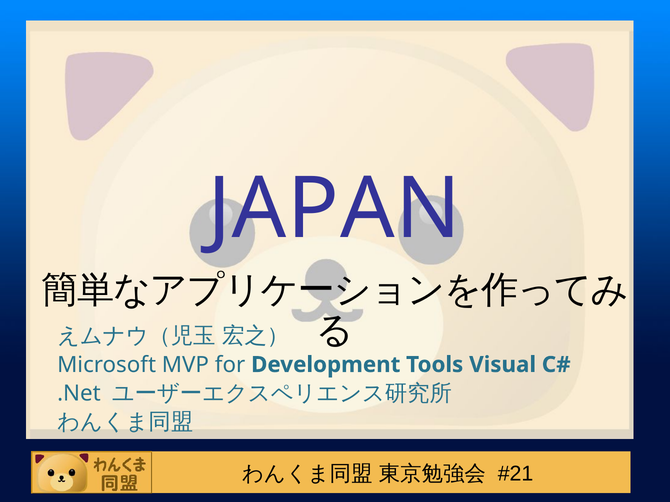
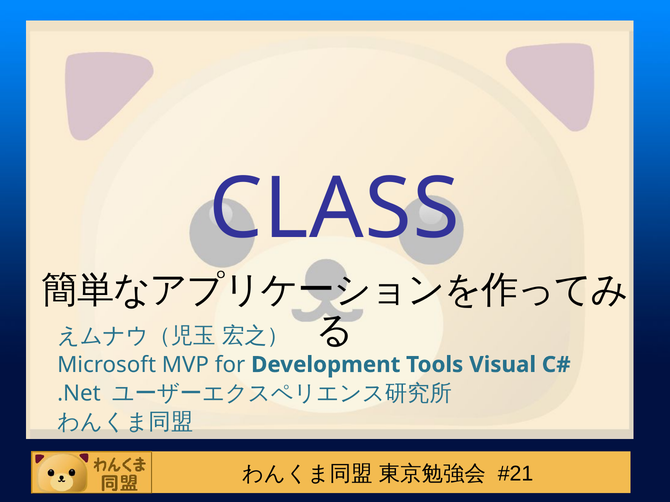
JAPAN: JAPAN -> CLASS
